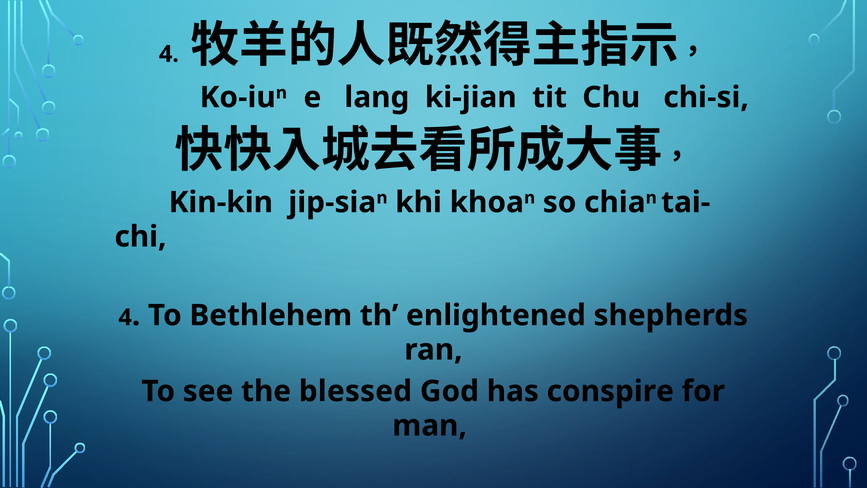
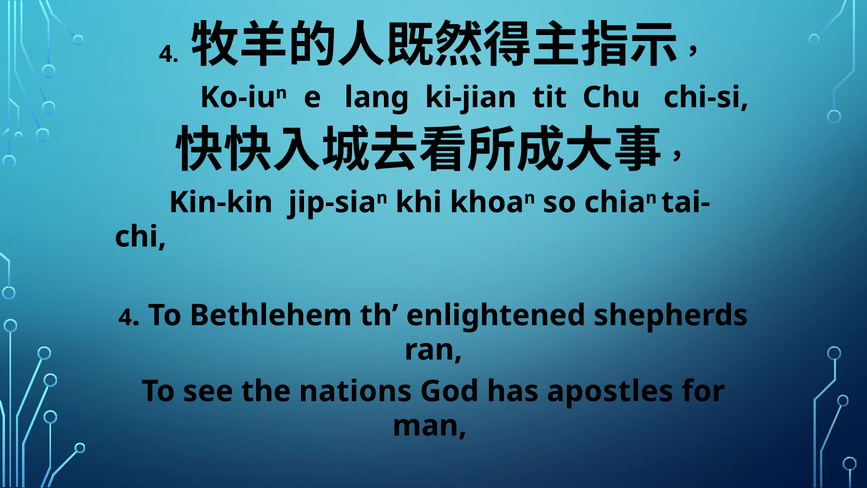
blessed: blessed -> nations
conspire: conspire -> apostles
